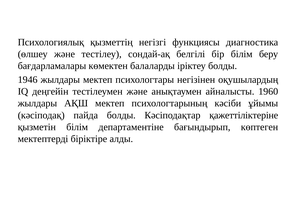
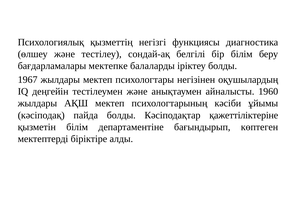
көмектен: көмектен -> мектепке
1946: 1946 -> 1967
